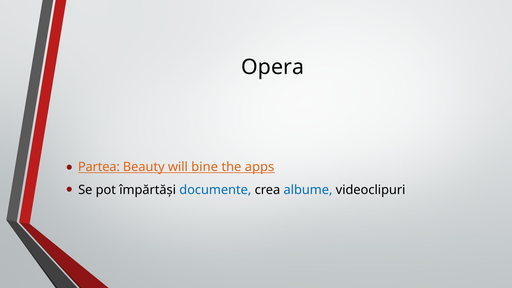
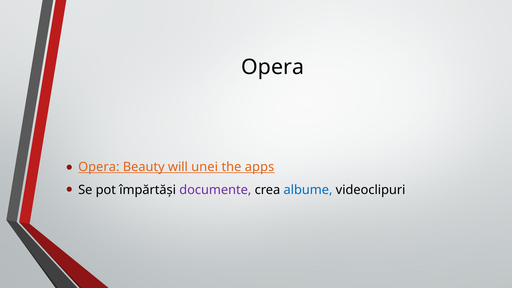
Partea at (99, 167): Partea -> Opera
bine: bine -> unei
documente colour: blue -> purple
